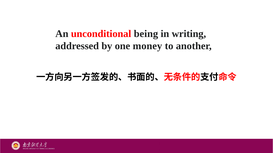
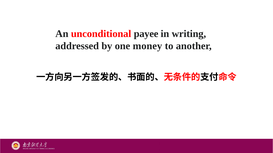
being: being -> payee
